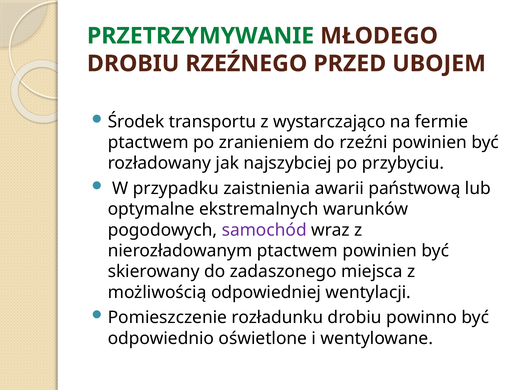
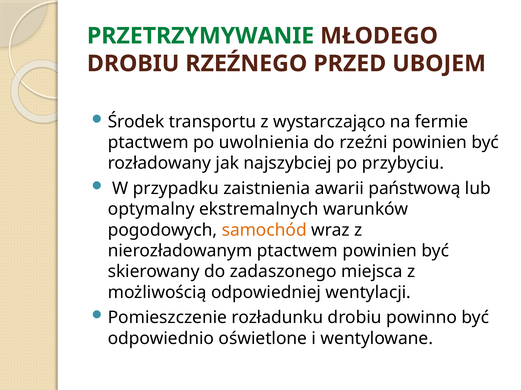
zranieniem: zranieniem -> uwolnienia
optymalne: optymalne -> optymalny
samochód colour: purple -> orange
